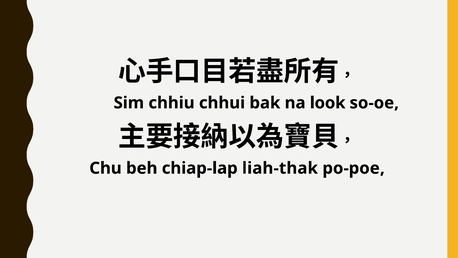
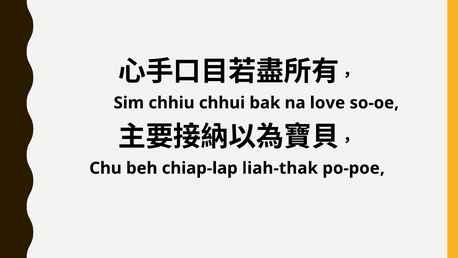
look: look -> love
